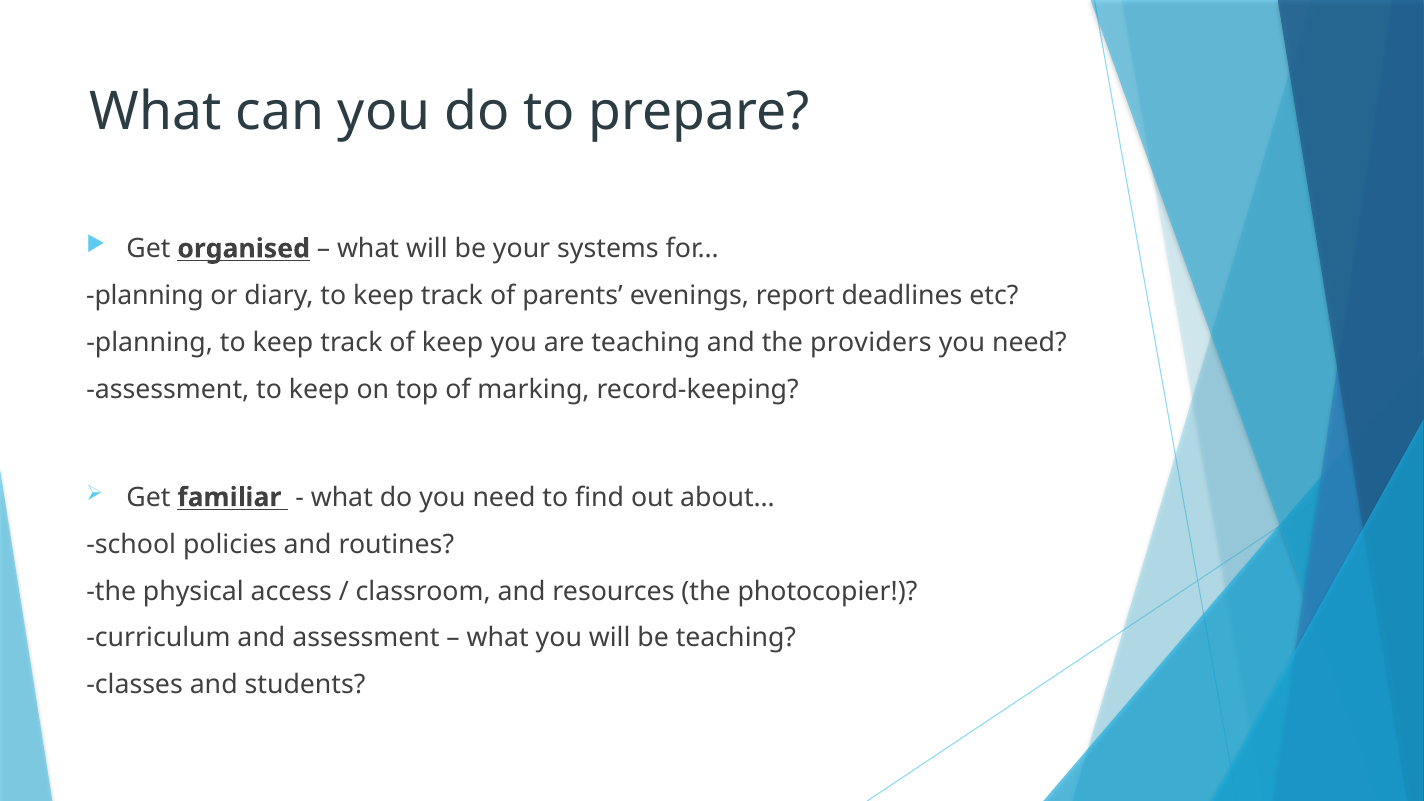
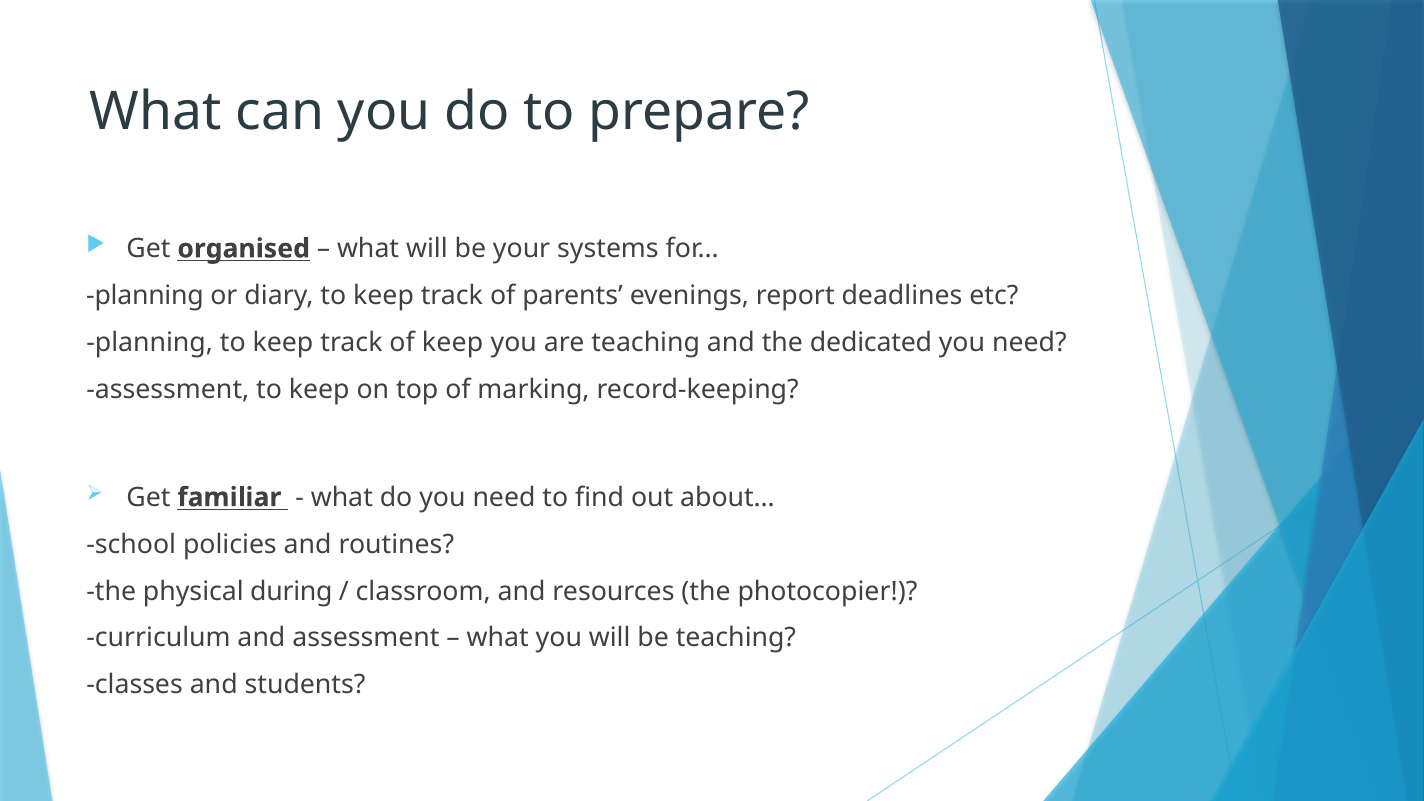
providers: providers -> dedicated
access: access -> during
